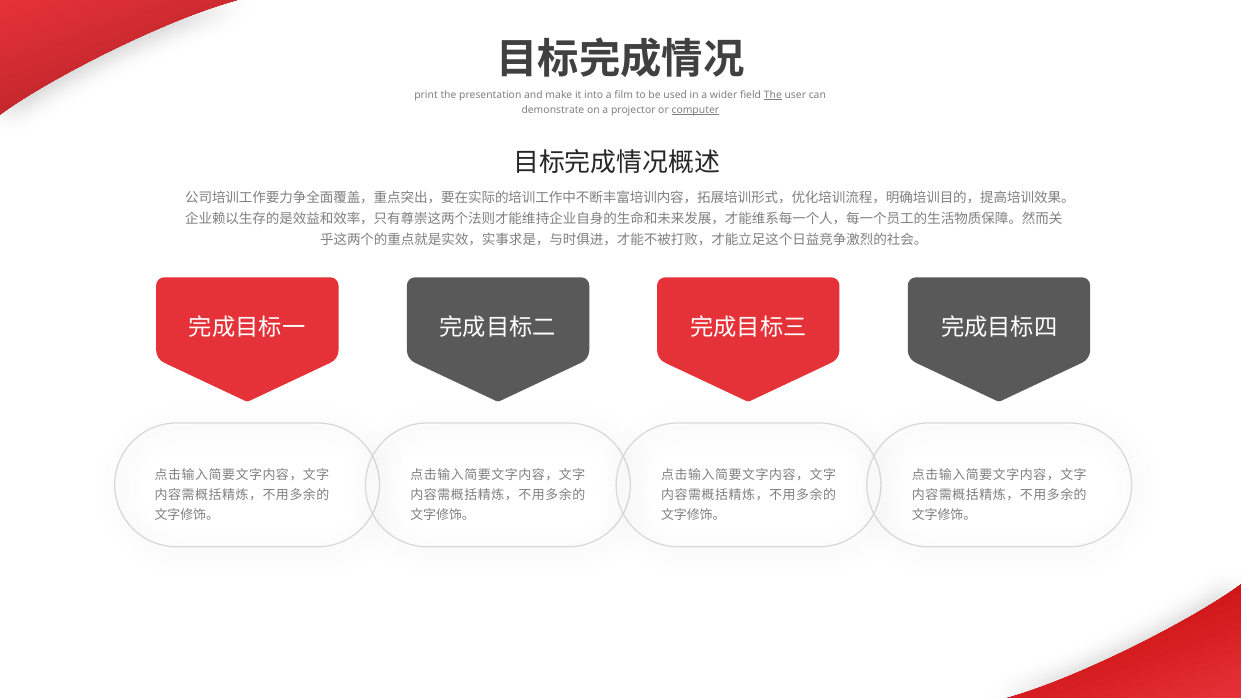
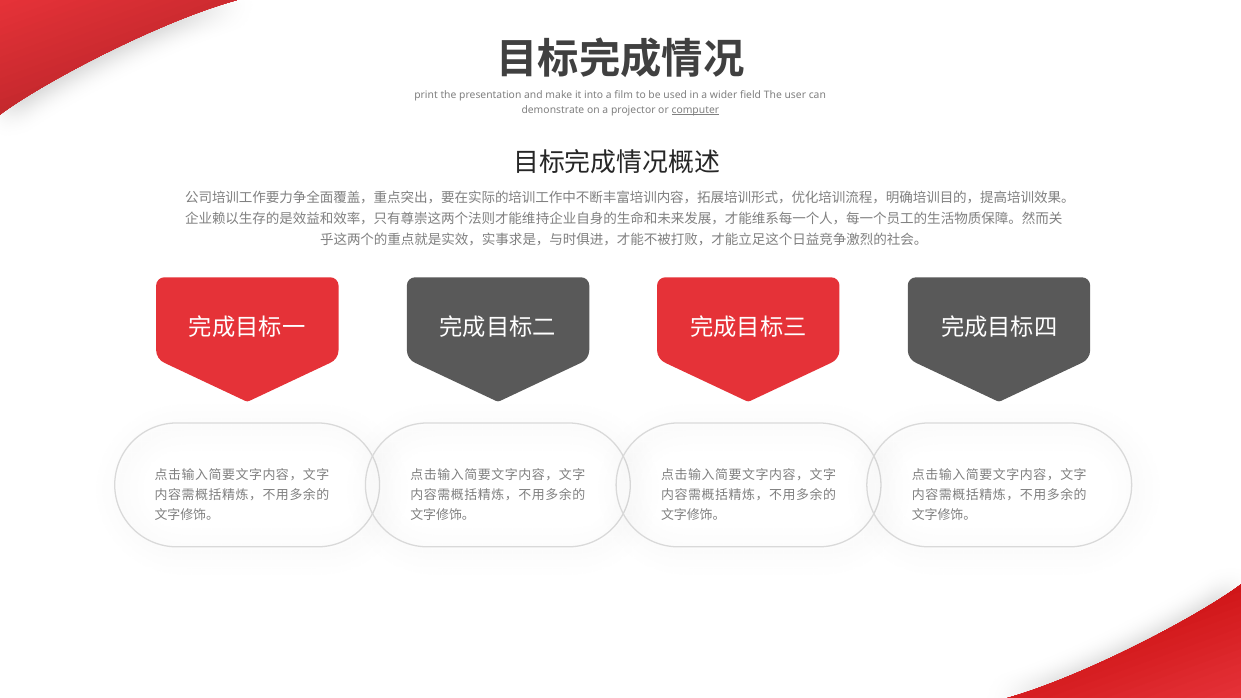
The at (773, 95) underline: present -> none
